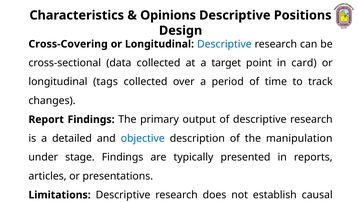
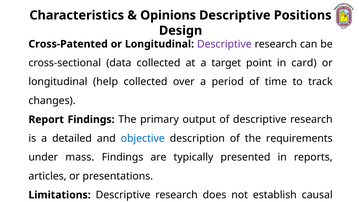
Cross-Covering: Cross-Covering -> Cross-Patented
Descriptive at (224, 44) colour: blue -> purple
tags: tags -> help
manipulation: manipulation -> requirements
stage: stage -> mass
